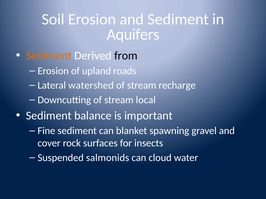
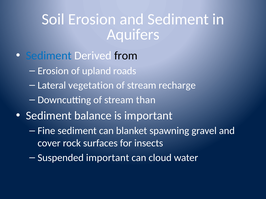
Sediment at (49, 56) colour: orange -> blue
watershed: watershed -> vegetation
local: local -> than
Suspended salmonids: salmonids -> important
